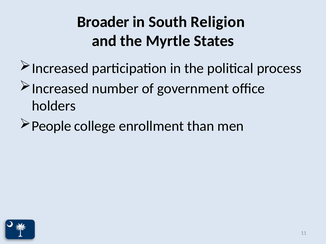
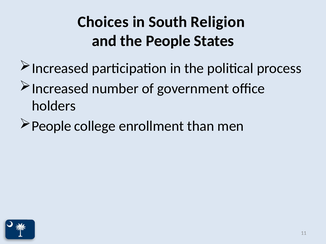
Broader: Broader -> Choices
the Myrtle: Myrtle -> People
